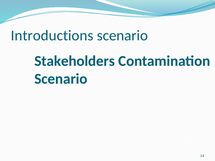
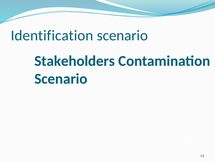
Introductions: Introductions -> Identification
